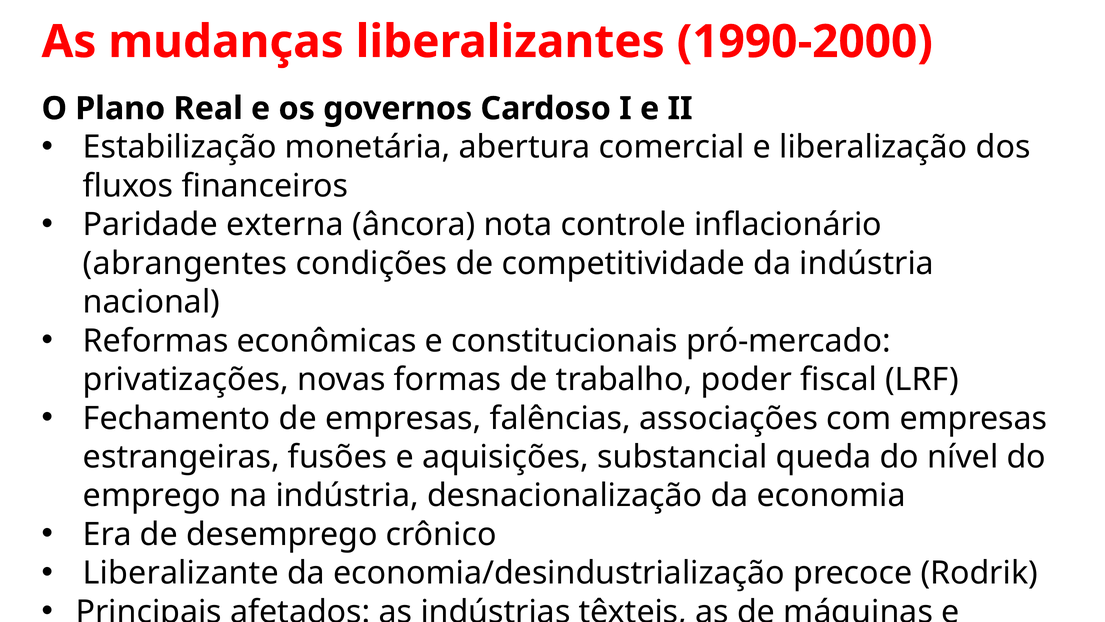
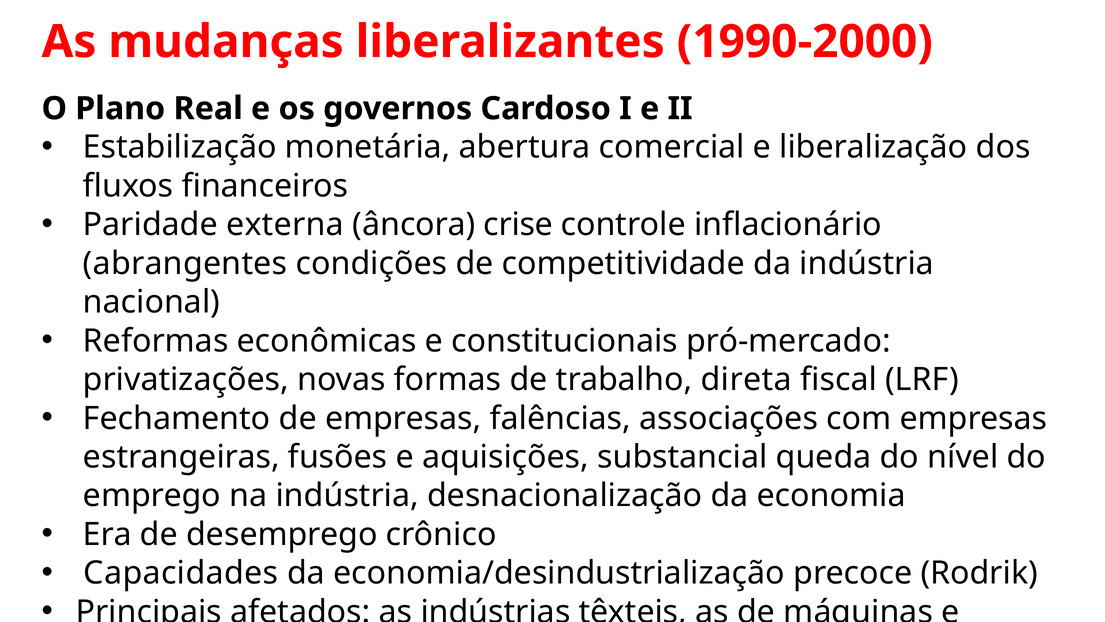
nota: nota -> crise
poder: poder -> direta
Liberalizante: Liberalizante -> Capacidades
